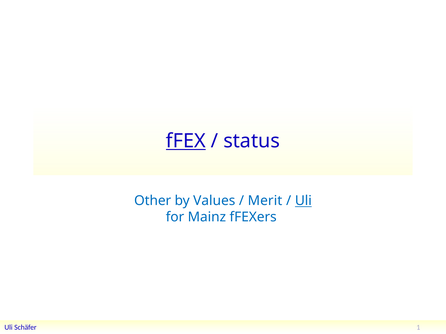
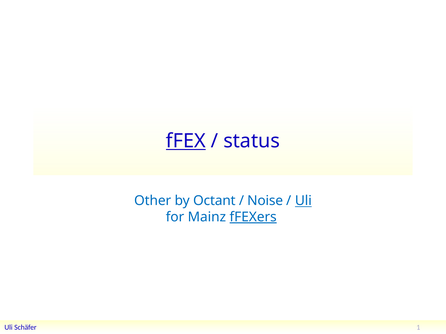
Values: Values -> Octant
Merit: Merit -> Noise
fFEXers underline: none -> present
